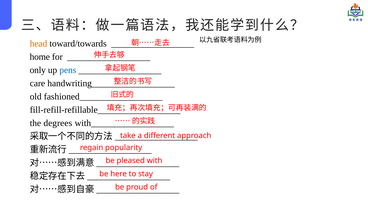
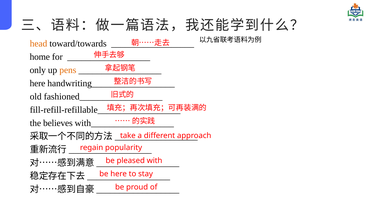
pens colour: blue -> orange
care at (37, 83): care -> here
degrees: degrees -> believes
